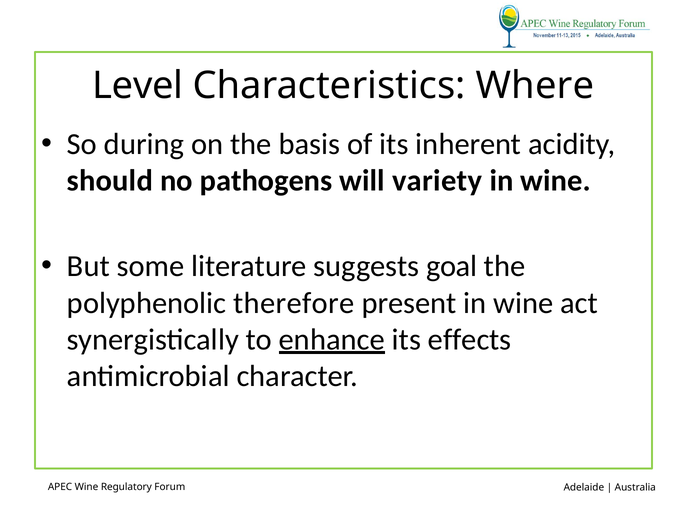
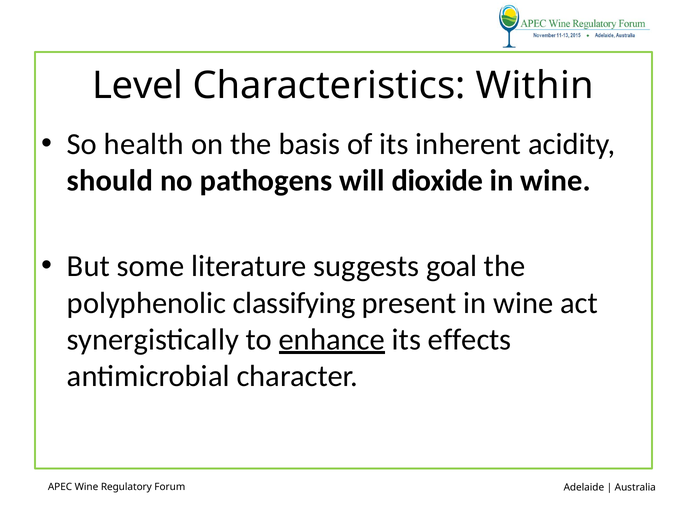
Where: Where -> Within
during: during -> health
variety: variety -> dioxide
therefore: therefore -> classifying
